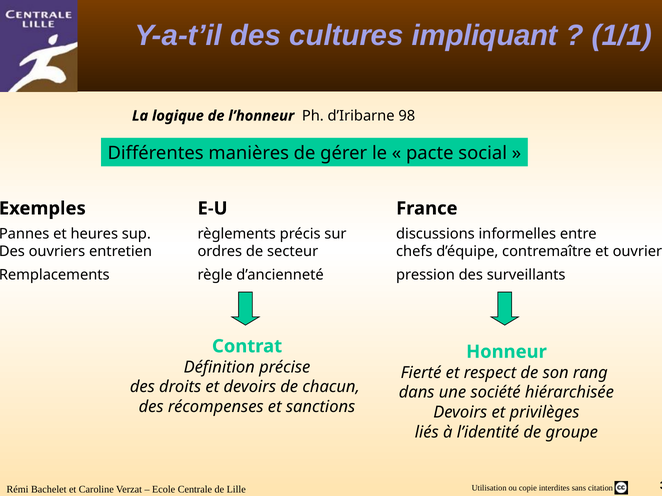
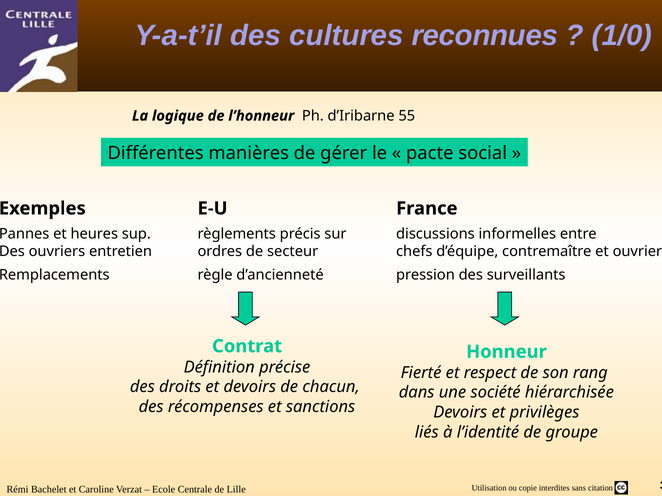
impliquant: impliquant -> reconnues
1/1: 1/1 -> 1/0
98: 98 -> 55
